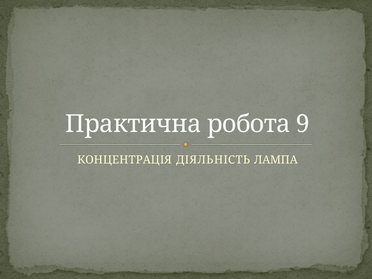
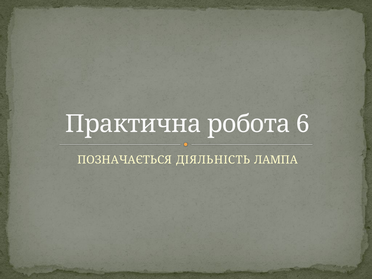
9: 9 -> 6
КОНЦЕНТРАЦІЯ: КОНЦЕНТРАЦІЯ -> ПОЗНАЧАЄТЬСЯ
